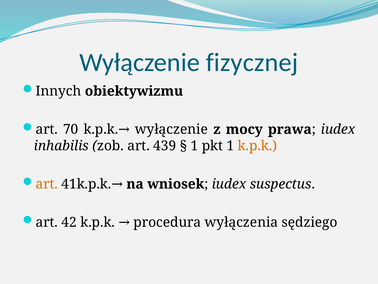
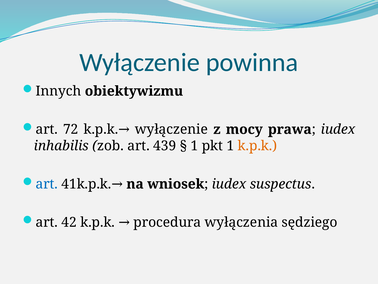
fizycznej: fizycznej -> powinna
70: 70 -> 72
art at (47, 184) colour: orange -> blue
